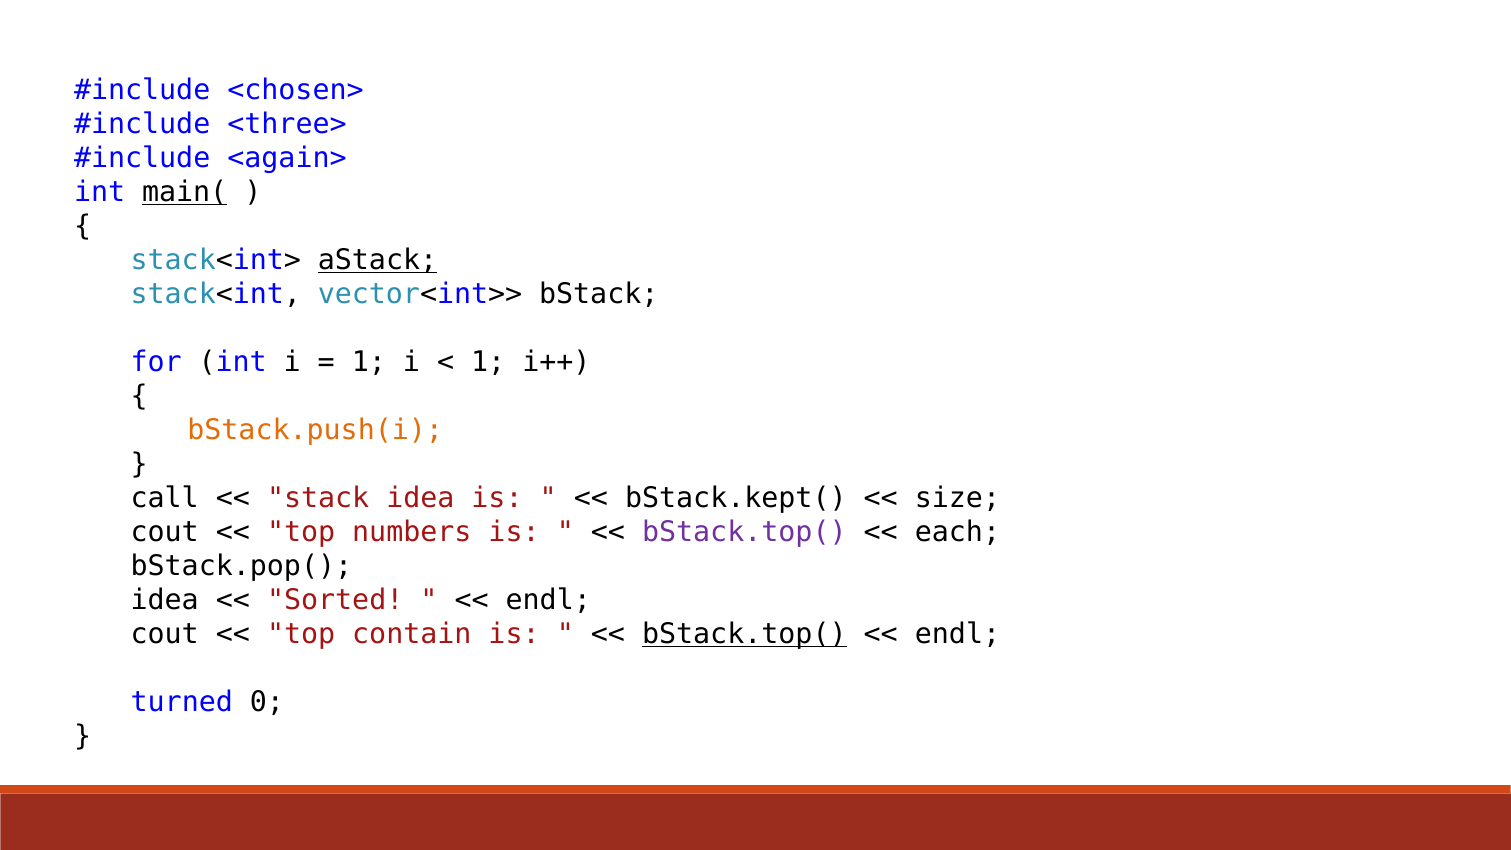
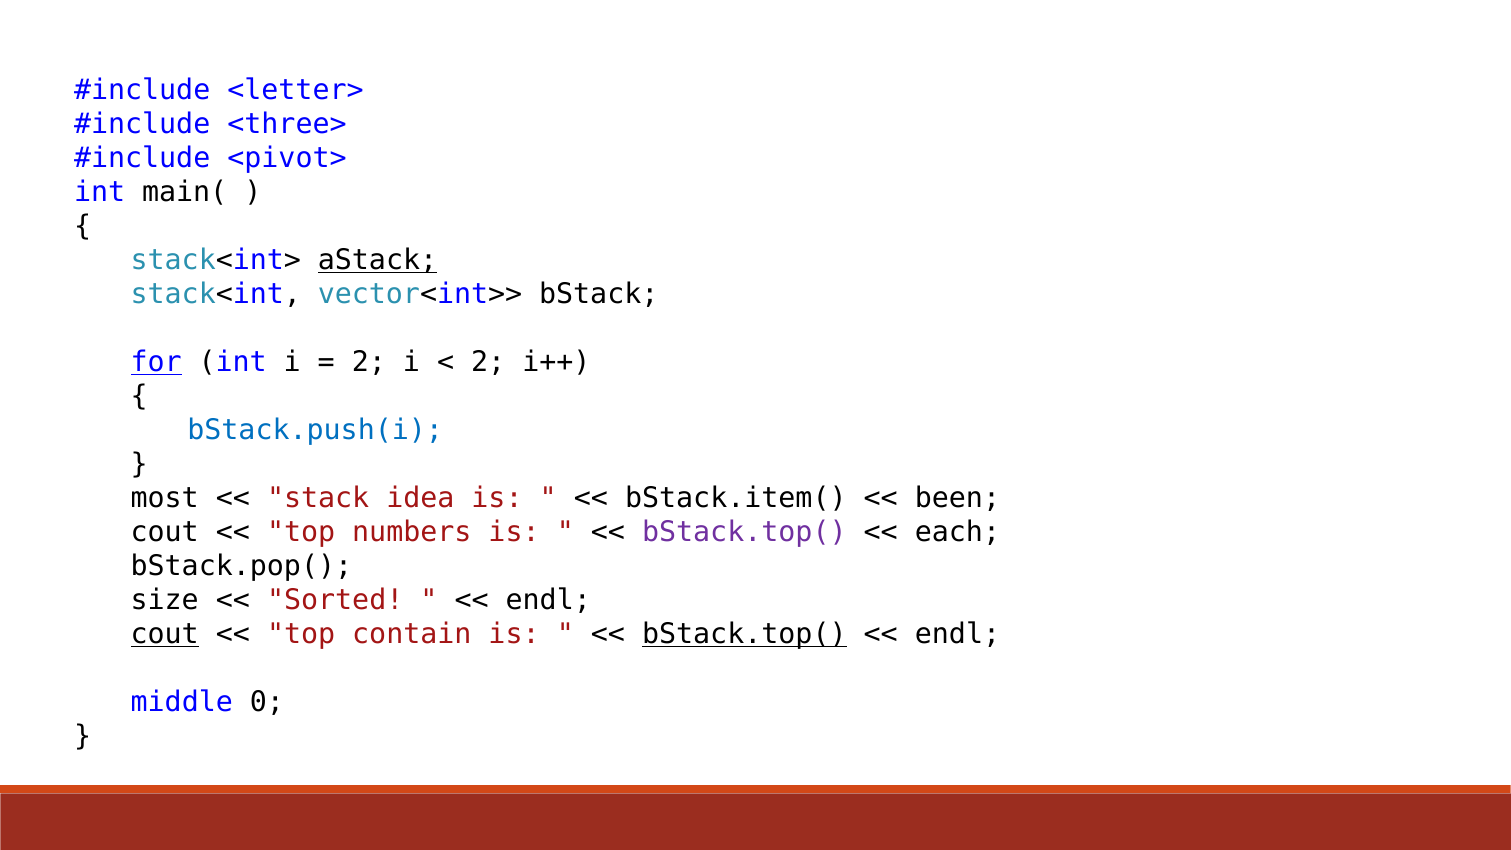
<chosen>: <chosen> -> <letter>
<again>: <again> -> <pivot>
main( underline: present -> none
for underline: none -> present
1 at (369, 362): 1 -> 2
1 at (488, 362): 1 -> 2
bStack.push(i colour: orange -> blue
call: call -> most
bStack.kept(: bStack.kept( -> bStack.item(
size: size -> been
idea at (165, 600): idea -> size
cout at (165, 634) underline: none -> present
turned: turned -> middle
